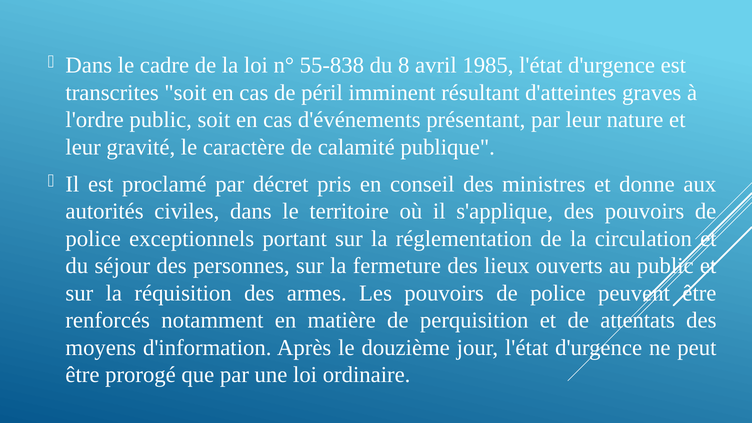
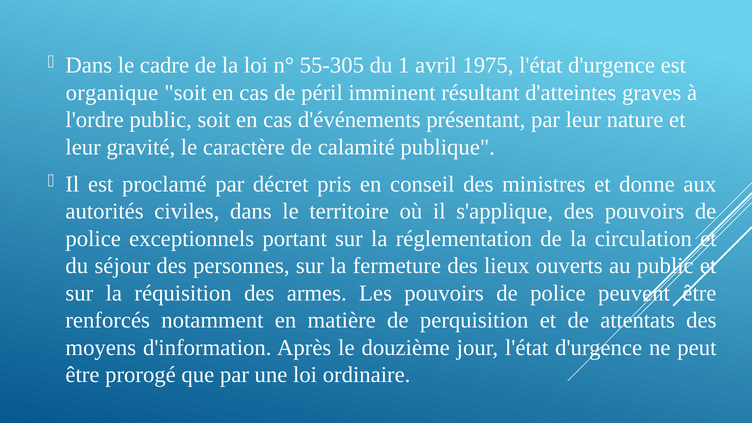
55-838: 55-838 -> 55-305
8: 8 -> 1
1985: 1985 -> 1975
transcrites: transcrites -> organique
